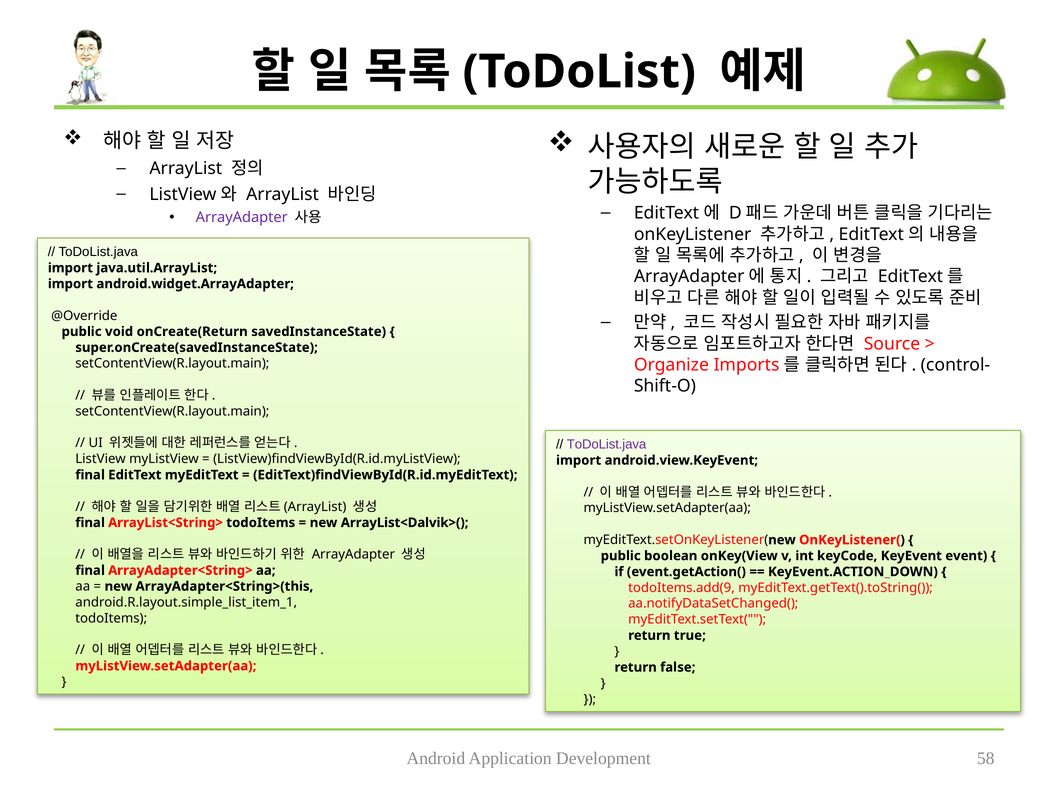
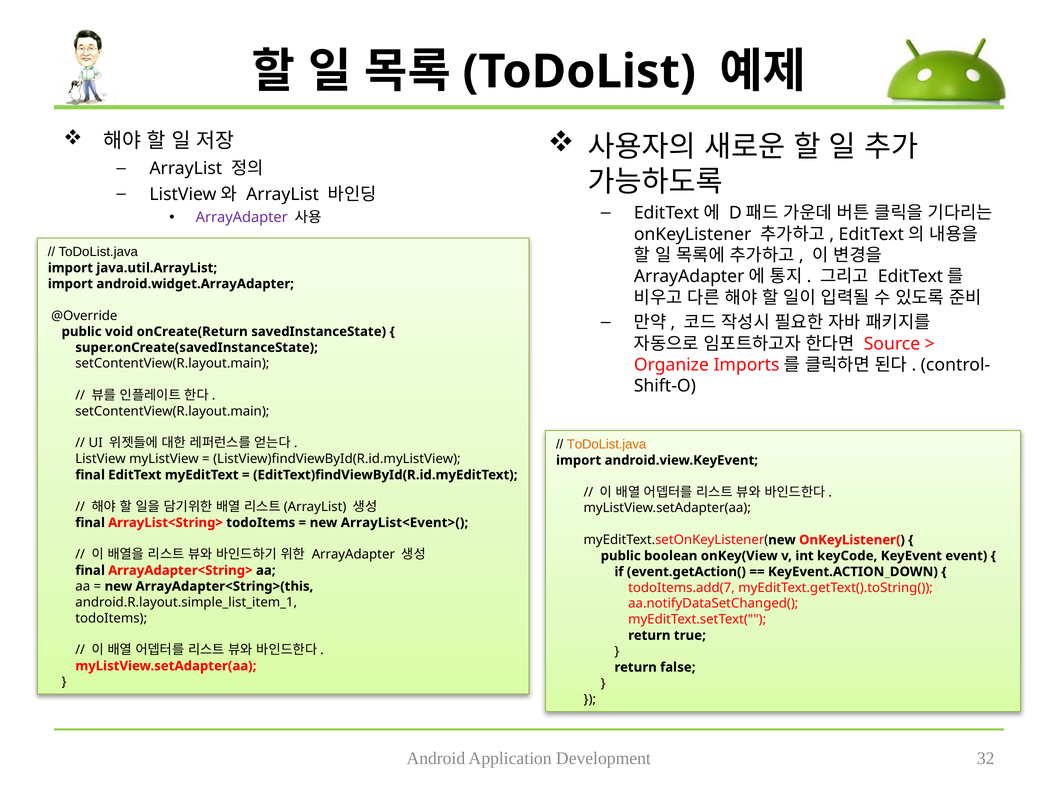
ToDoList.java at (607, 444) colour: purple -> orange
ArrayList<Dalvik>(: ArrayList<Dalvik>( -> ArrayList<Event>(
todoItems.add(9: todoItems.add(9 -> todoItems.add(7
58: 58 -> 32
